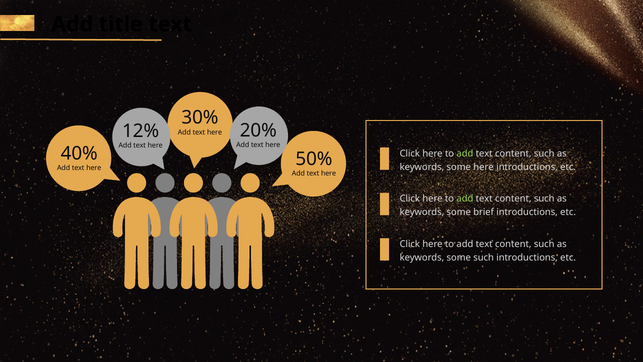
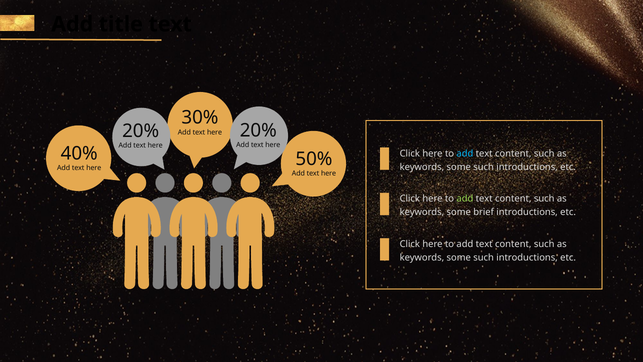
12% at (141, 131): 12% -> 20%
add at (465, 153) colour: light green -> light blue
here at (484, 167): here -> such
